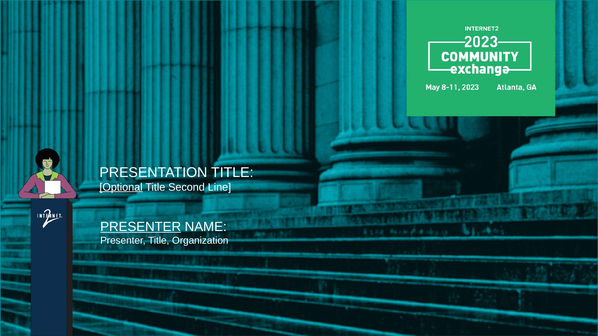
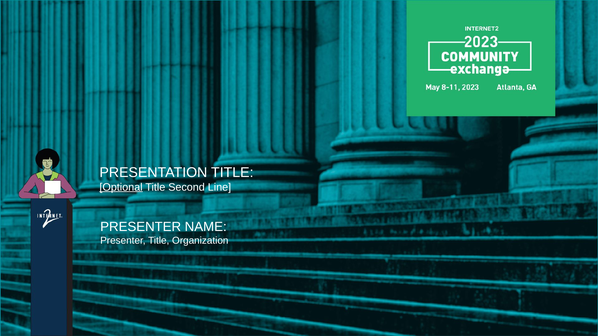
PRESENTER at (141, 227) underline: present -> none
